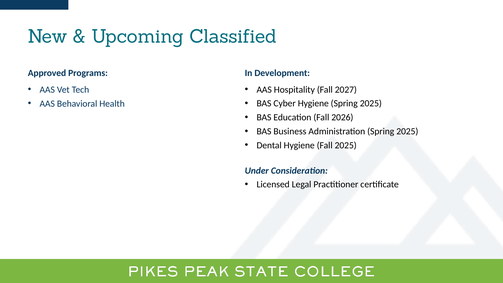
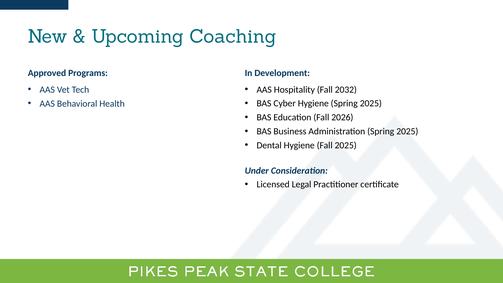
Classified: Classified -> Coaching
2027: 2027 -> 2032
